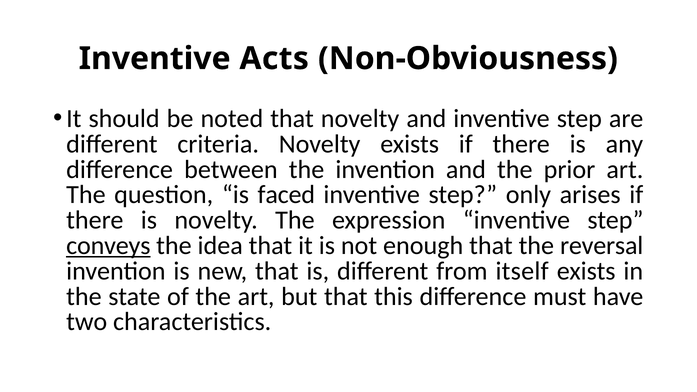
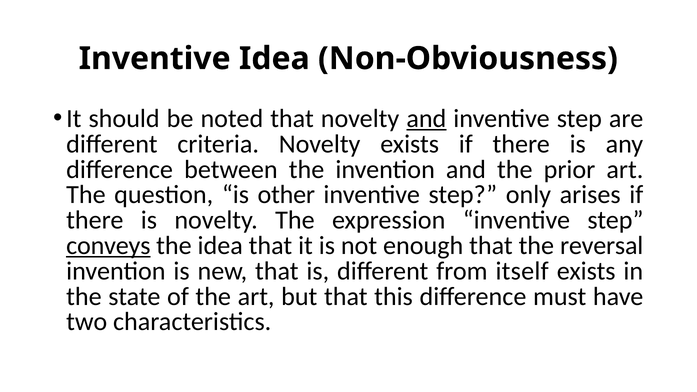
Inventive Acts: Acts -> Idea
and at (426, 119) underline: none -> present
faced: faced -> other
